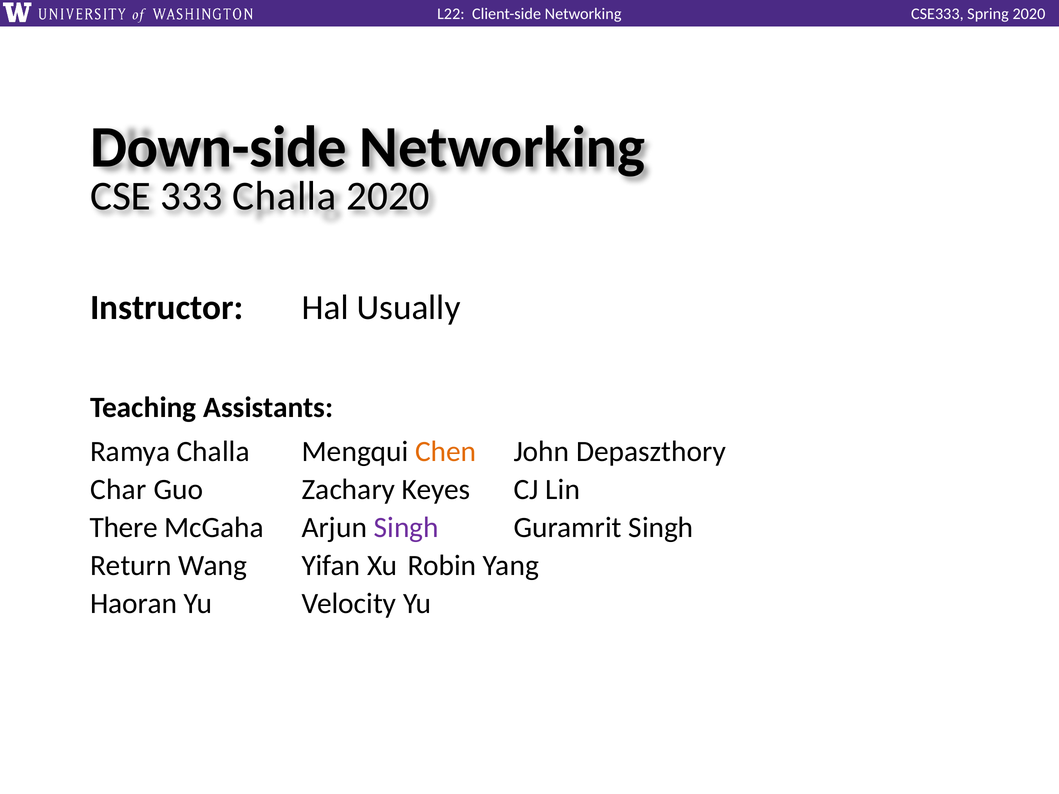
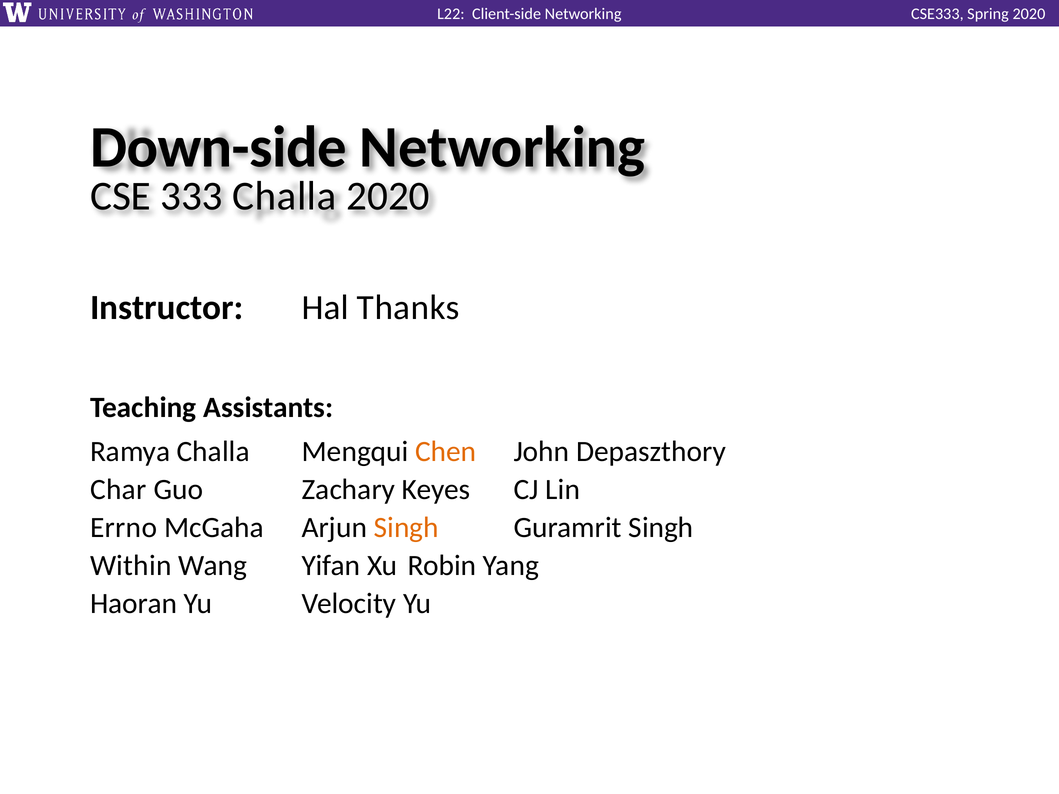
Usually: Usually -> Thanks
There: There -> Errno
Singh at (406, 528) colour: purple -> orange
Return: Return -> Within
